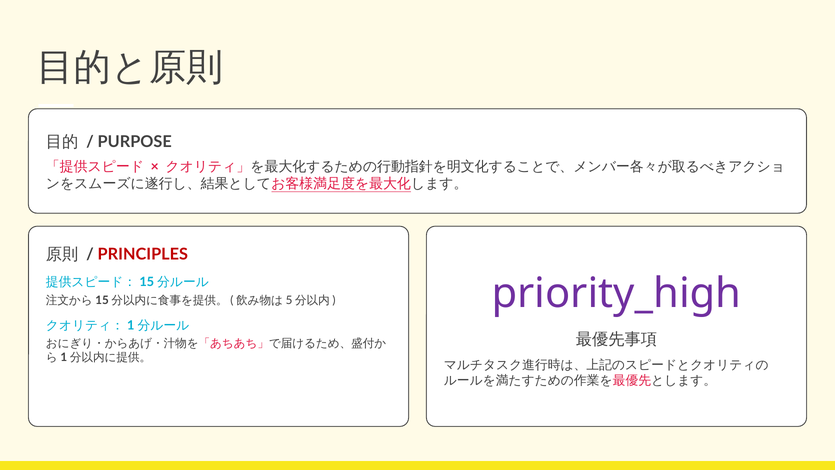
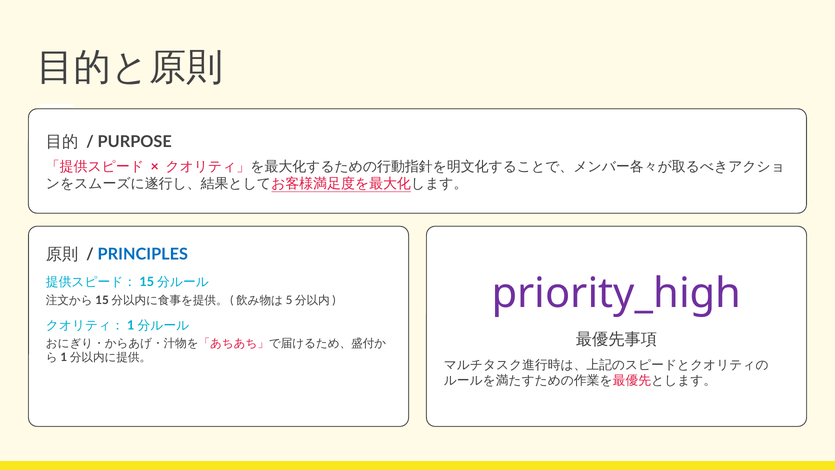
PRINCIPLES colour: red -> blue
